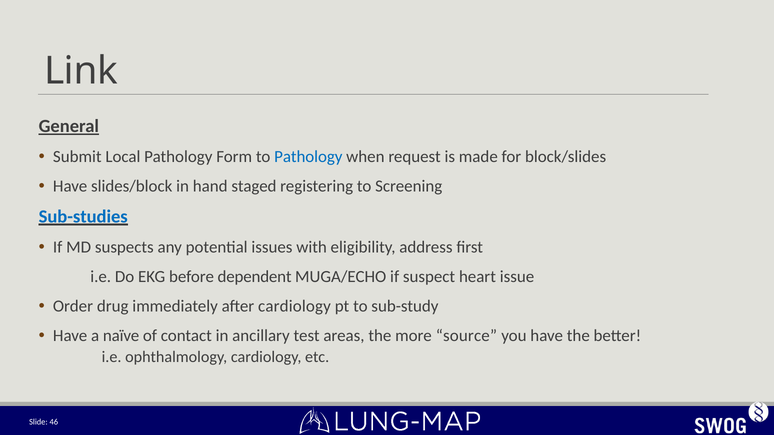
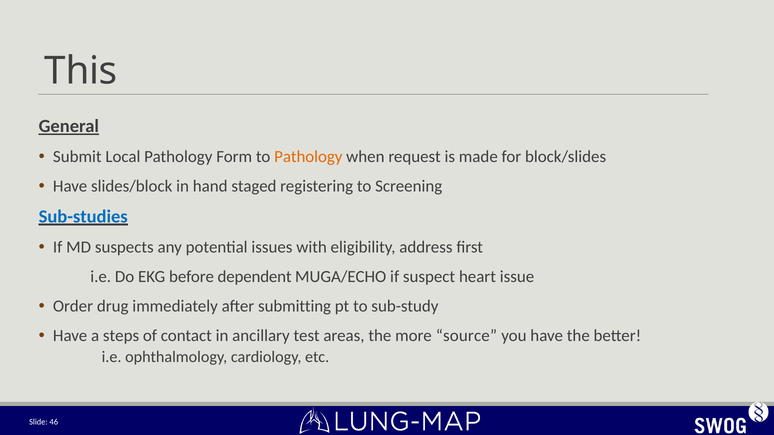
Link: Link -> This
Pathology at (308, 157) colour: blue -> orange
after cardiology: cardiology -> submitting
naïve: naïve -> steps
